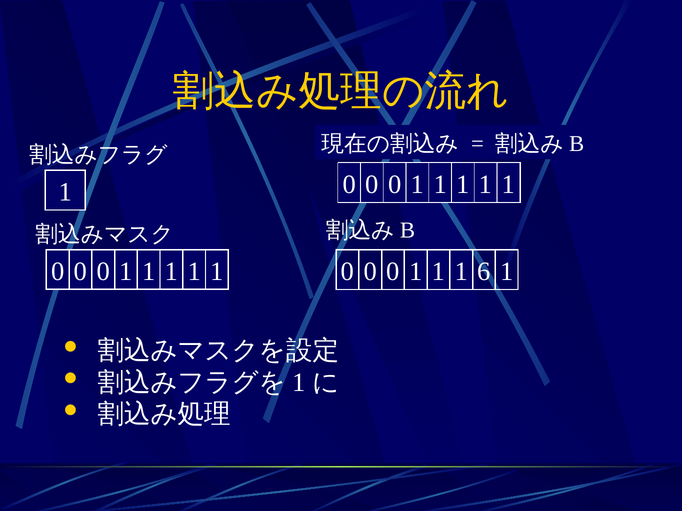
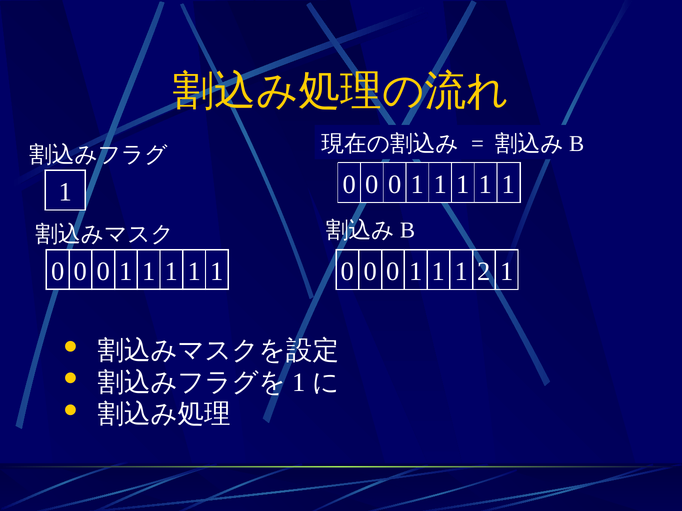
6: 6 -> 2
